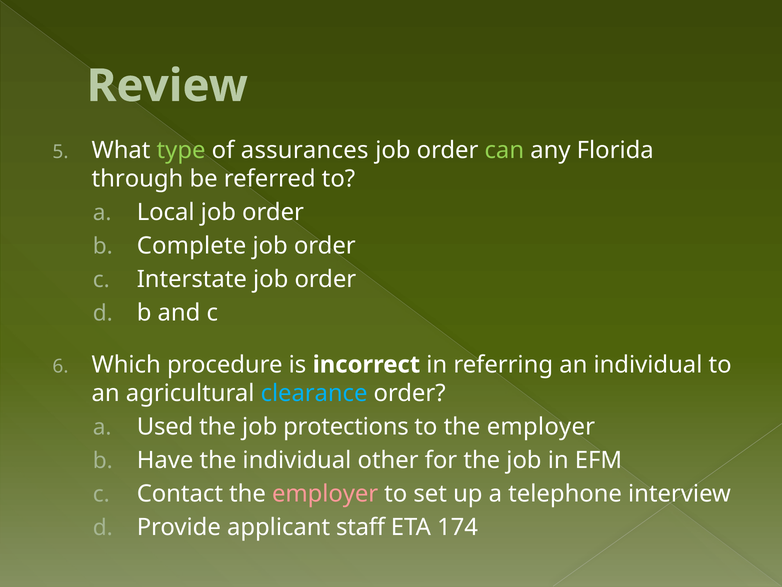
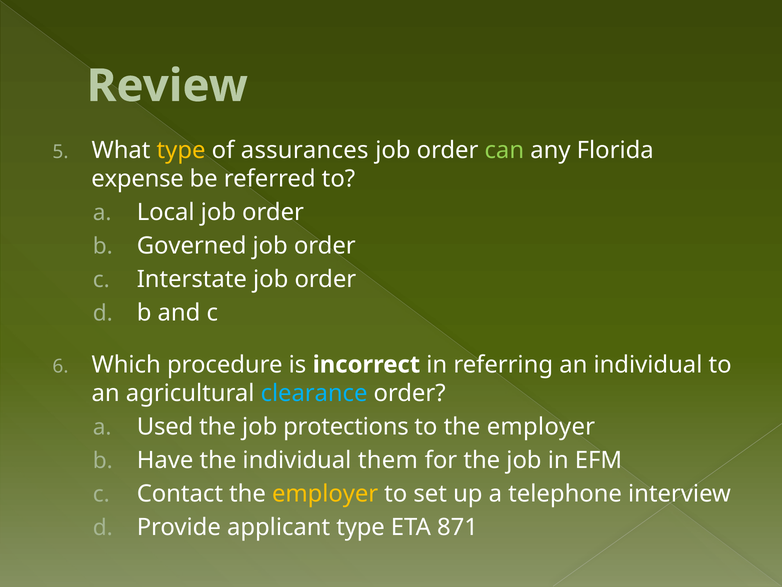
type at (181, 150) colour: light green -> yellow
through: through -> expense
Complete: Complete -> Governed
other: other -> them
employer at (325, 493) colour: pink -> yellow
applicant staff: staff -> type
174: 174 -> 871
